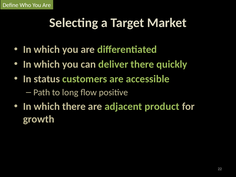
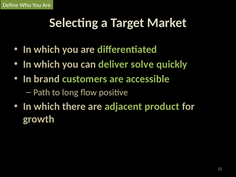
deliver there: there -> solve
status: status -> brand
